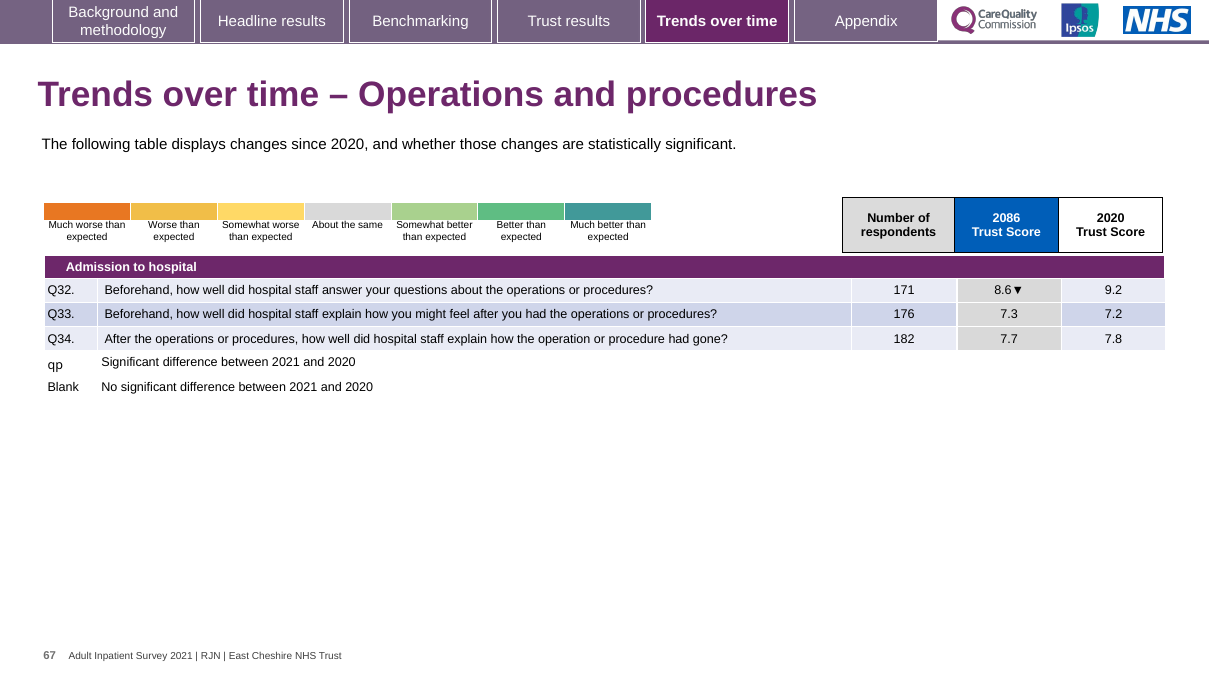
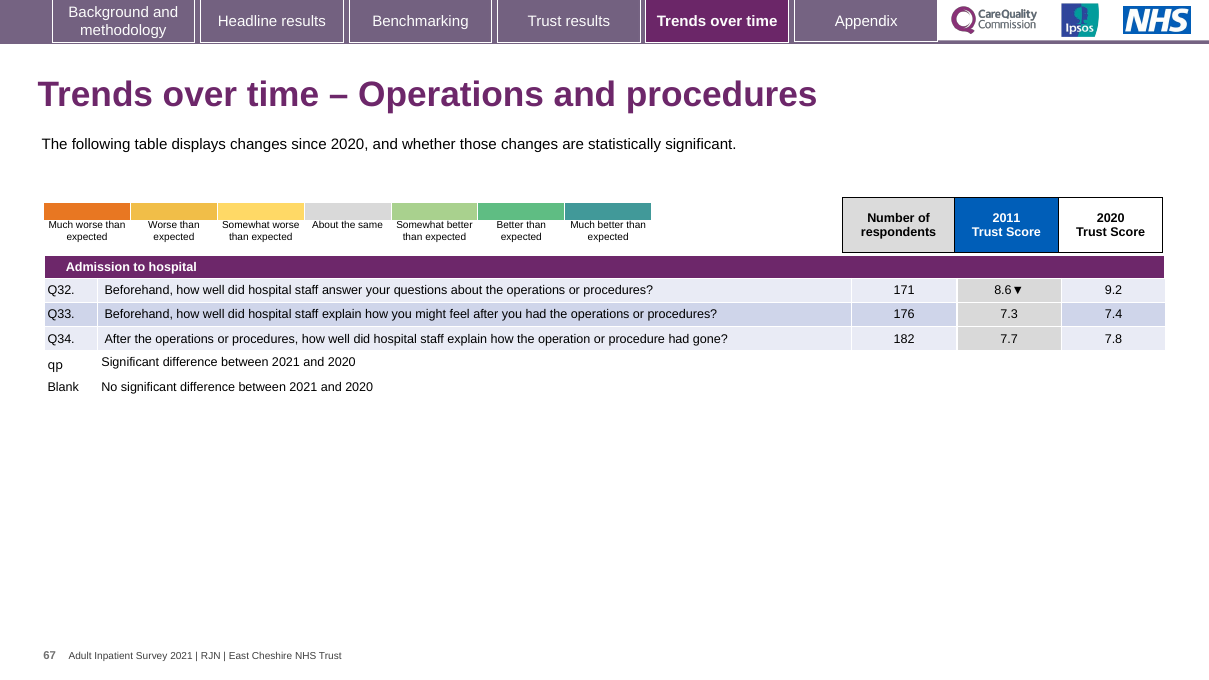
2086: 2086 -> 2011
7.2: 7.2 -> 7.4
